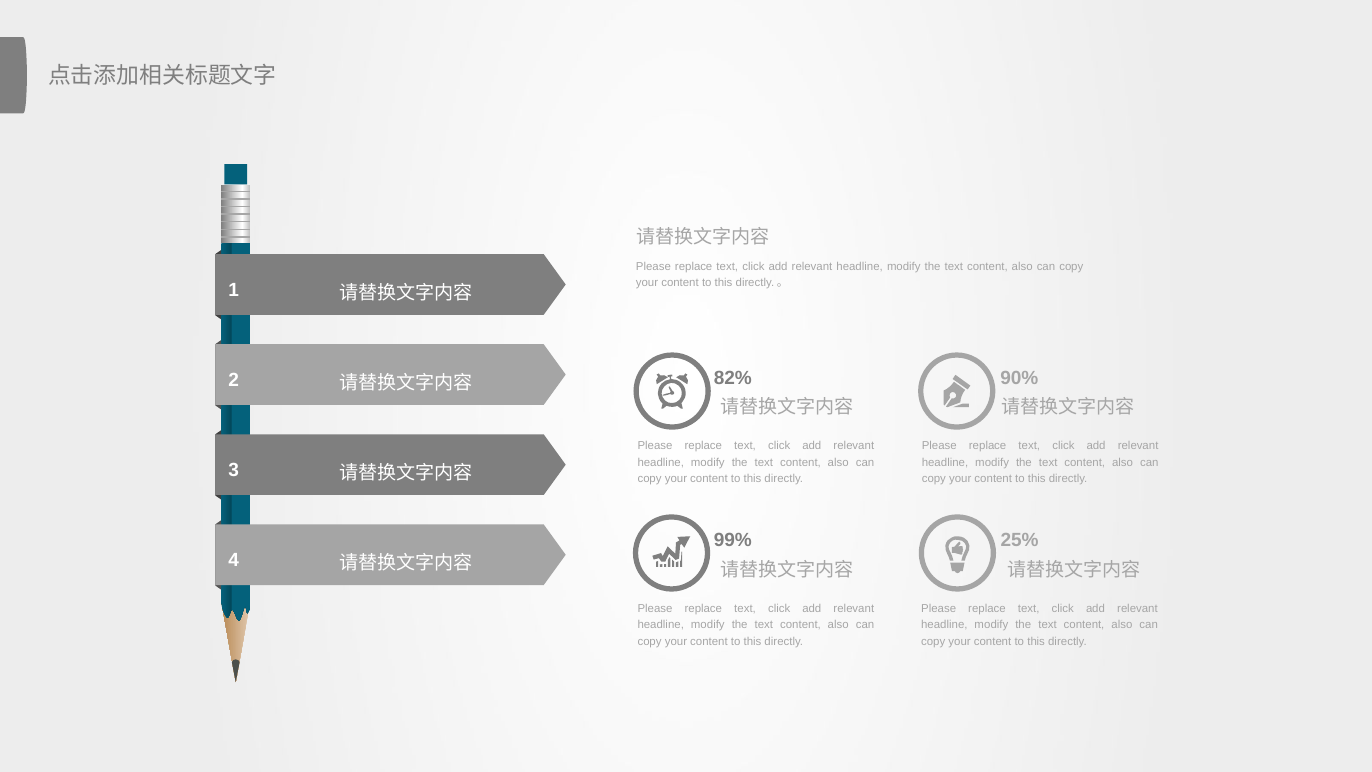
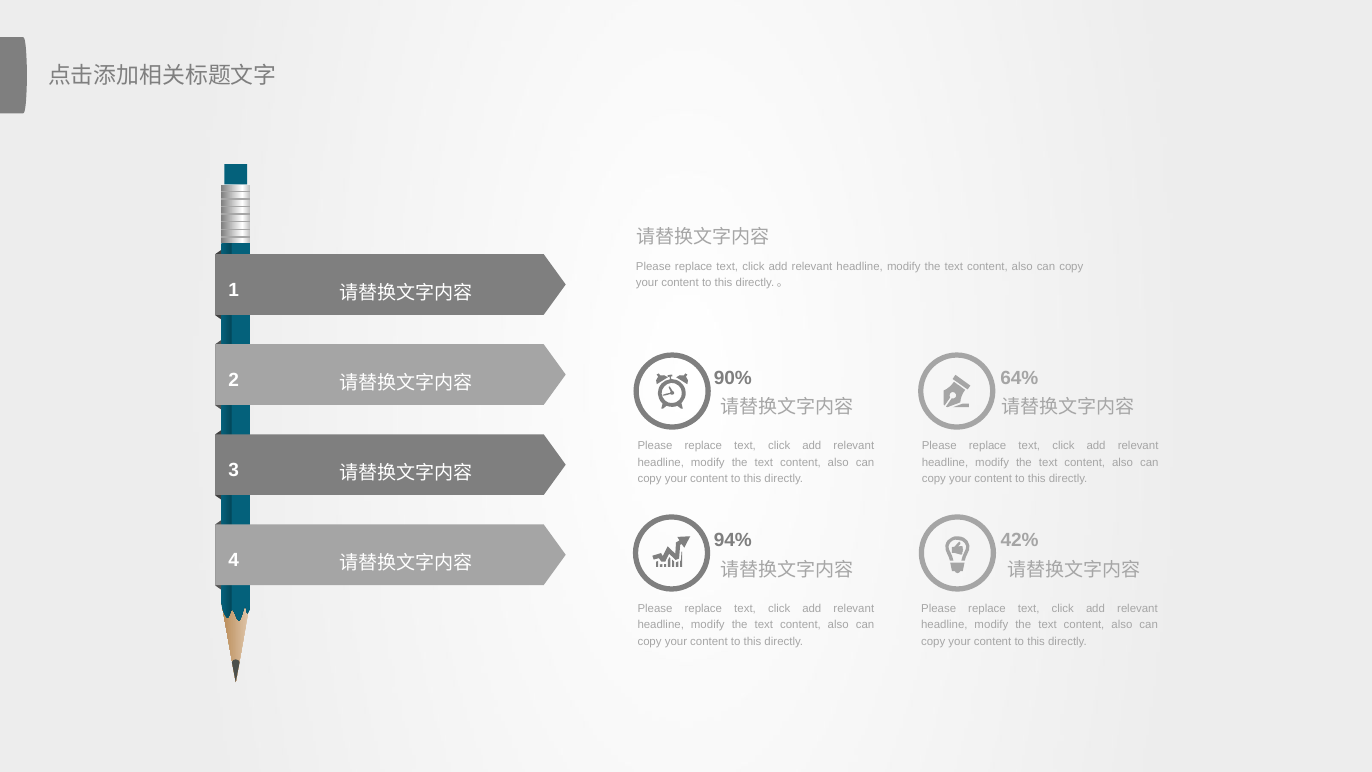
82%: 82% -> 90%
90%: 90% -> 64%
99%: 99% -> 94%
25%: 25% -> 42%
